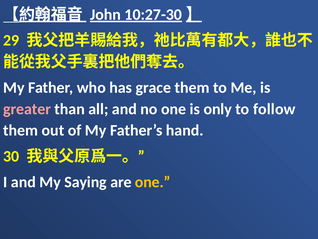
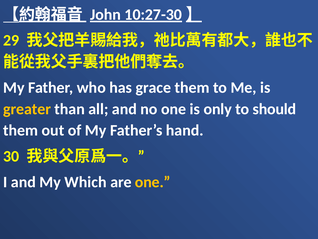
greater colour: pink -> yellow
follow: follow -> should
Saying: Saying -> Which
